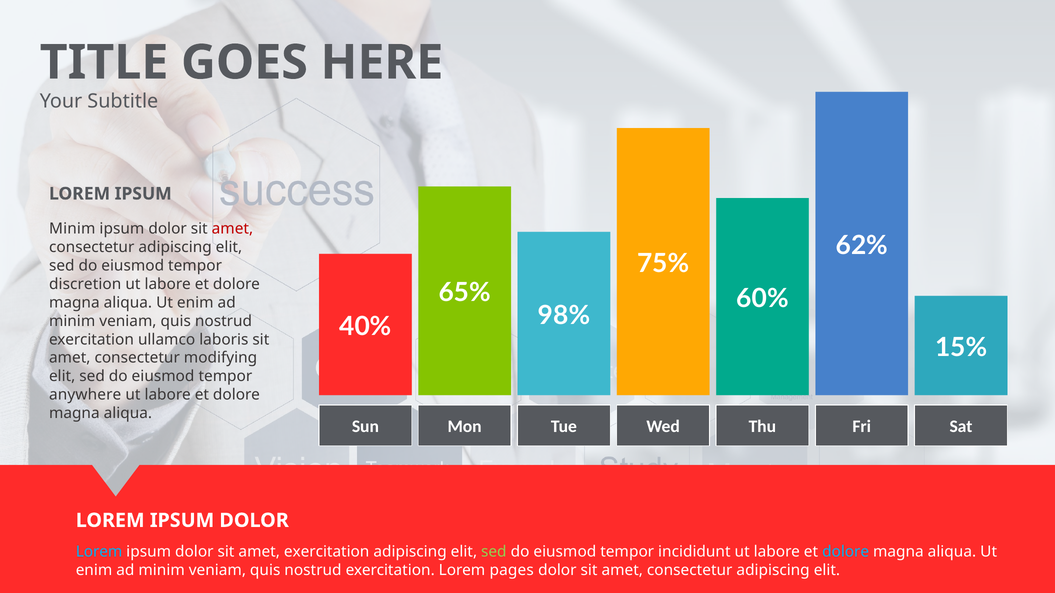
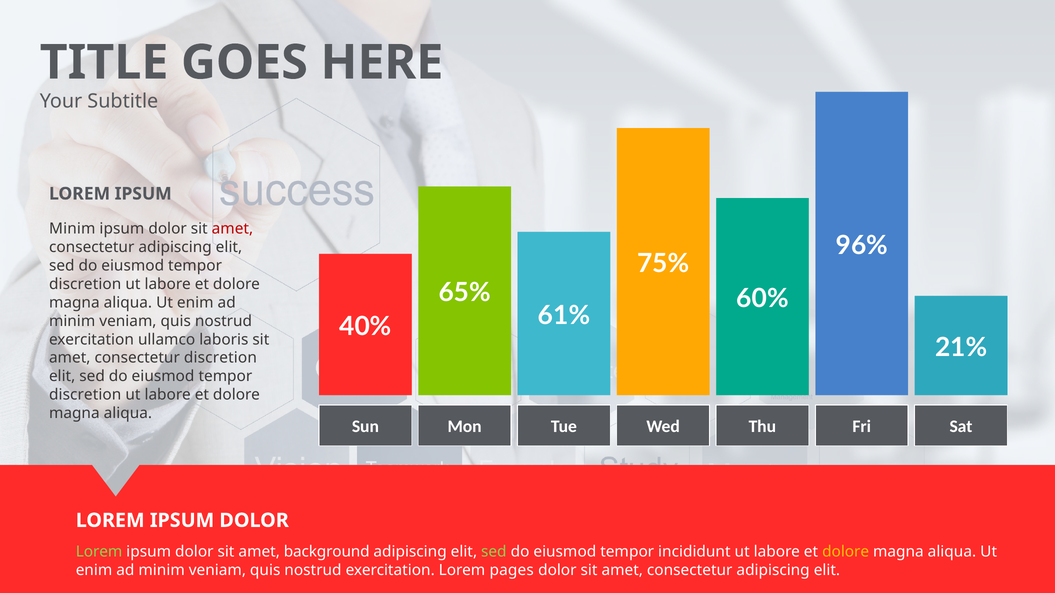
62%: 62% -> 96%
98%: 98% -> 61%
15%: 15% -> 21%
consectetur modifying: modifying -> discretion
anywhere at (85, 395): anywhere -> discretion
Lorem at (99, 552) colour: light blue -> light green
amet exercitation: exercitation -> background
dolore at (846, 552) colour: light blue -> yellow
